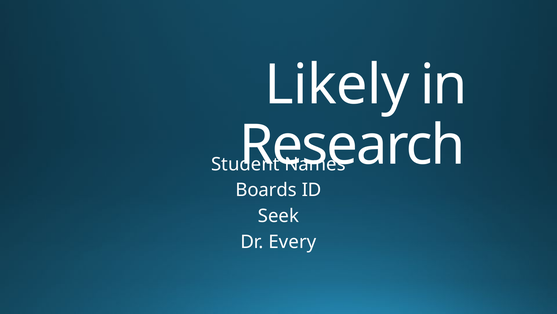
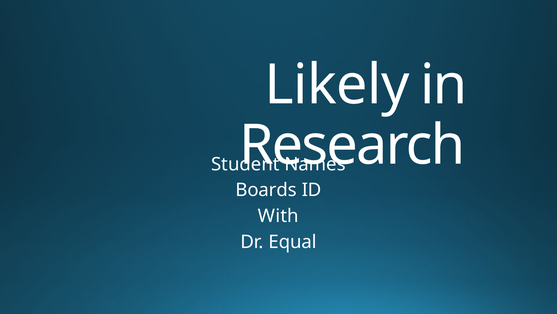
Seek: Seek -> With
Every: Every -> Equal
